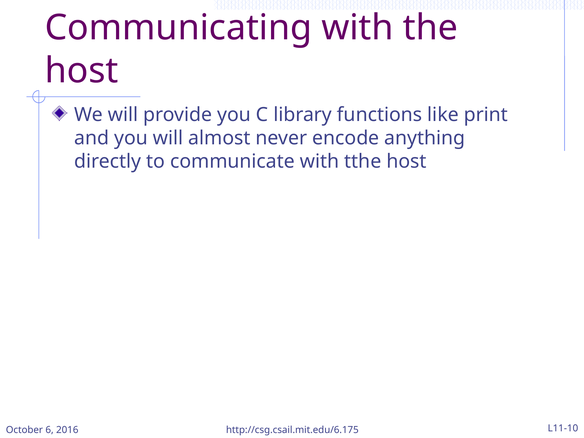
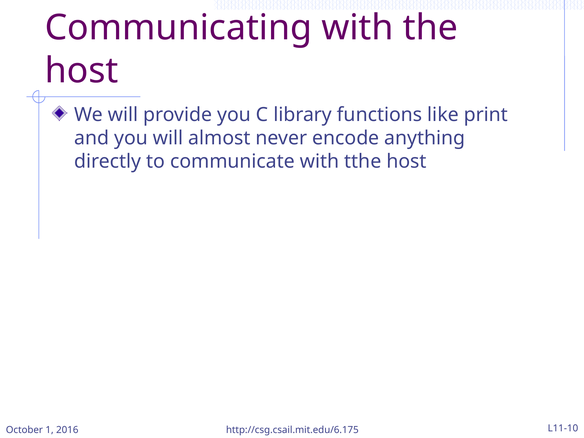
6: 6 -> 1
